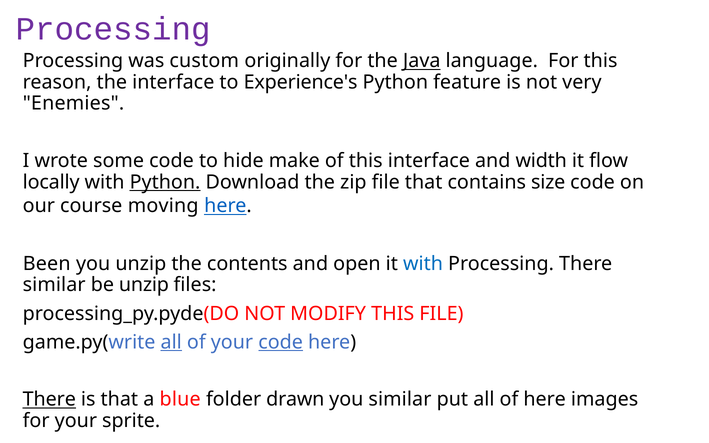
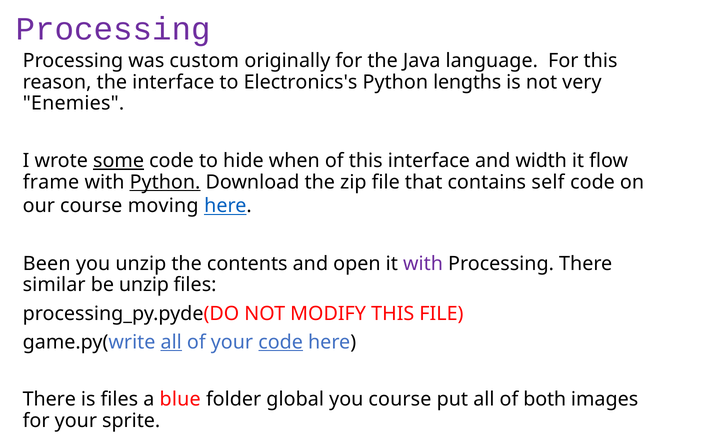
Java underline: present -> none
Experience's: Experience's -> Electronics's
feature: feature -> lengths
some underline: none -> present
make: make -> when
locally: locally -> frame
size: size -> self
with at (423, 264) colour: blue -> purple
There at (49, 400) underline: present -> none
is that: that -> files
drawn: drawn -> global
you similar: similar -> course
of here: here -> both
